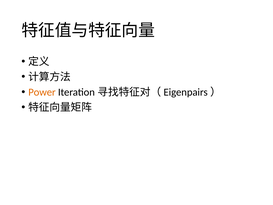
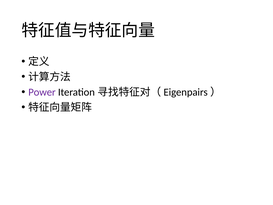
Power colour: orange -> purple
